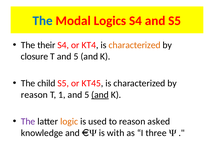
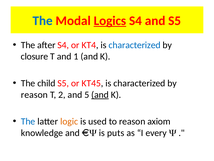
Logics underline: none -> present
their: their -> after
characterized at (135, 45) colour: orange -> blue
T and 5: 5 -> 1
1: 1 -> 2
The at (28, 121) colour: purple -> blue
asked: asked -> axiom
with: with -> puts
three: three -> every
